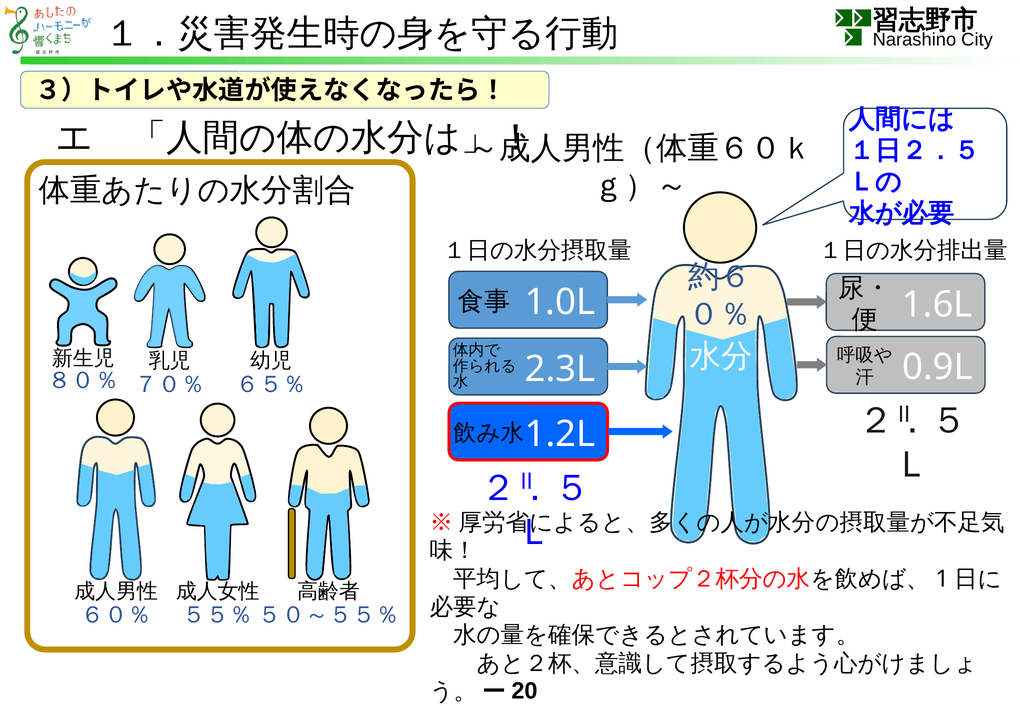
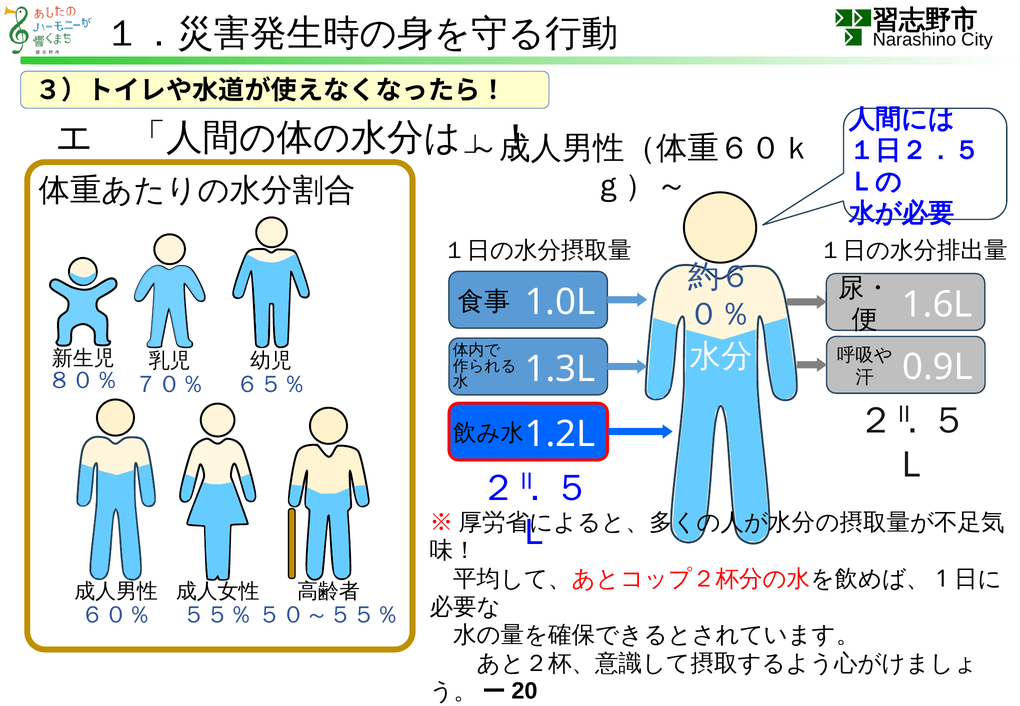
2.3L: 2.3L -> 1.3L
